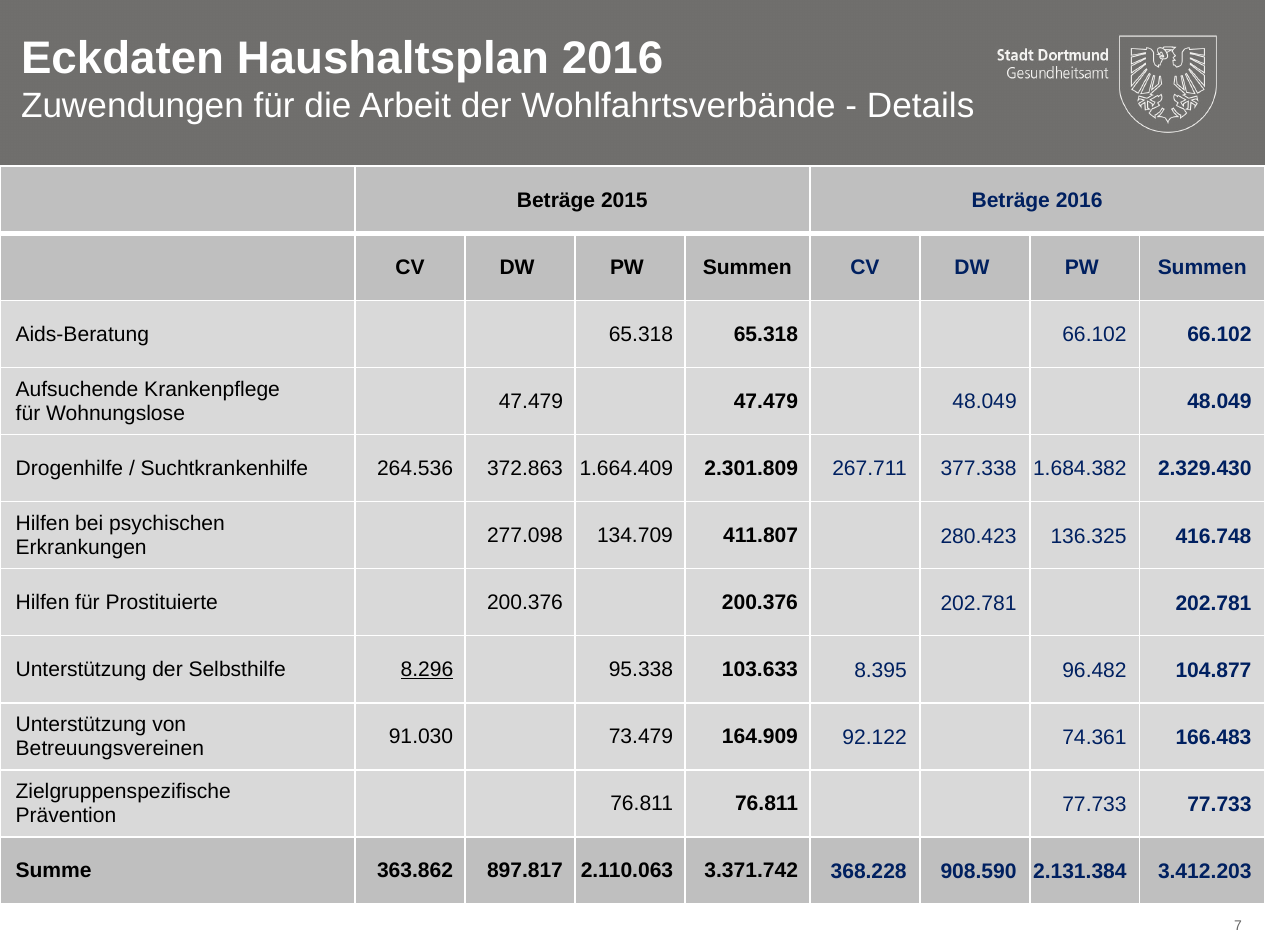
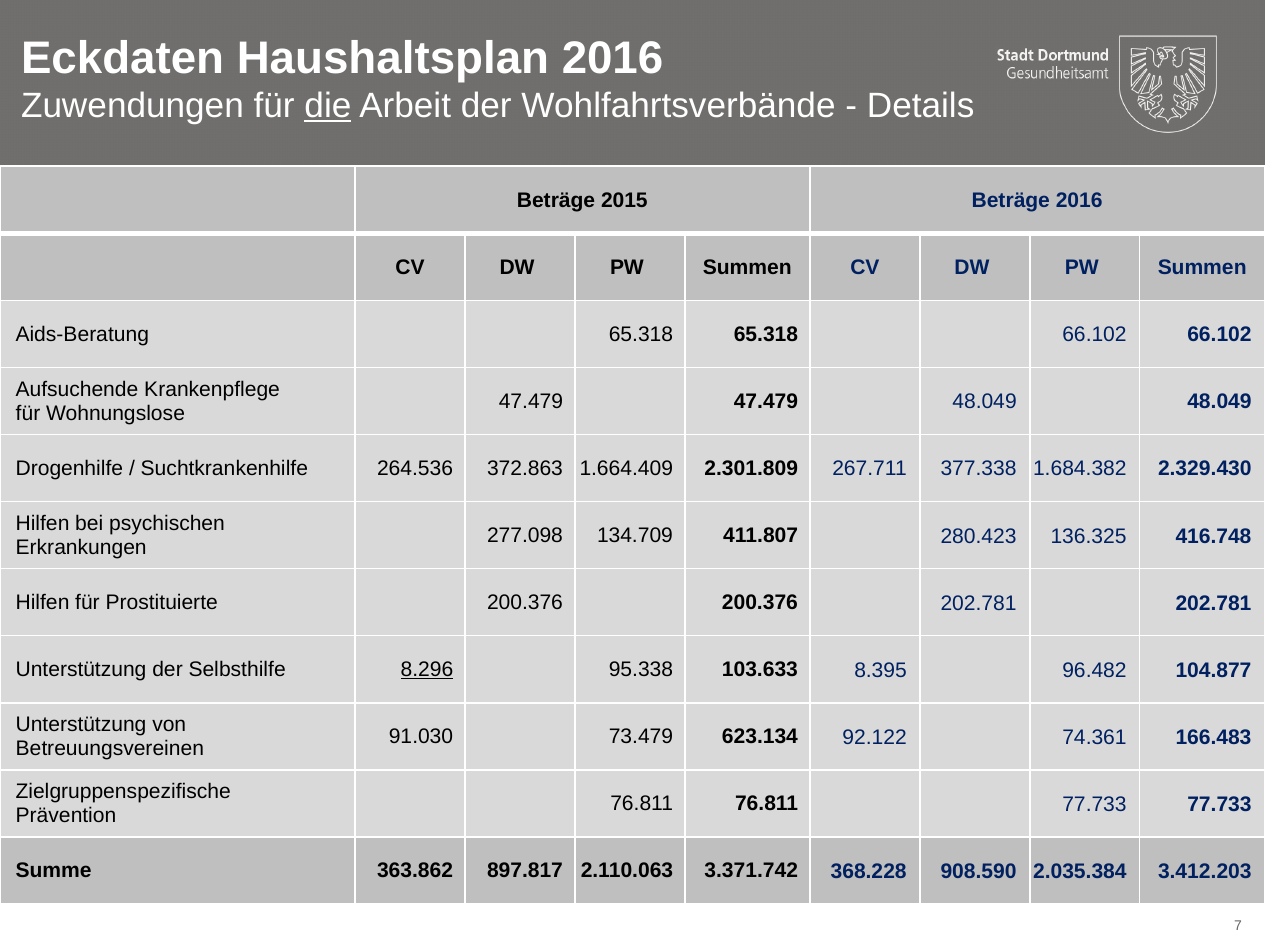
die underline: none -> present
164.909: 164.909 -> 623.134
2.131.384: 2.131.384 -> 2.035.384
